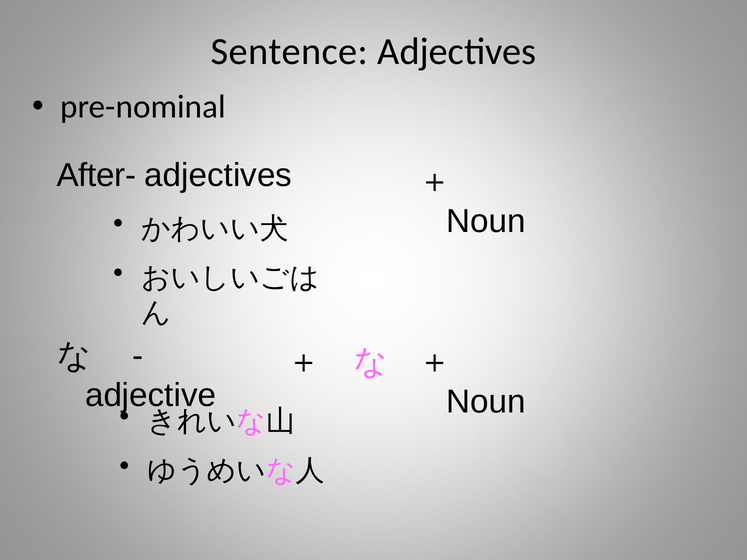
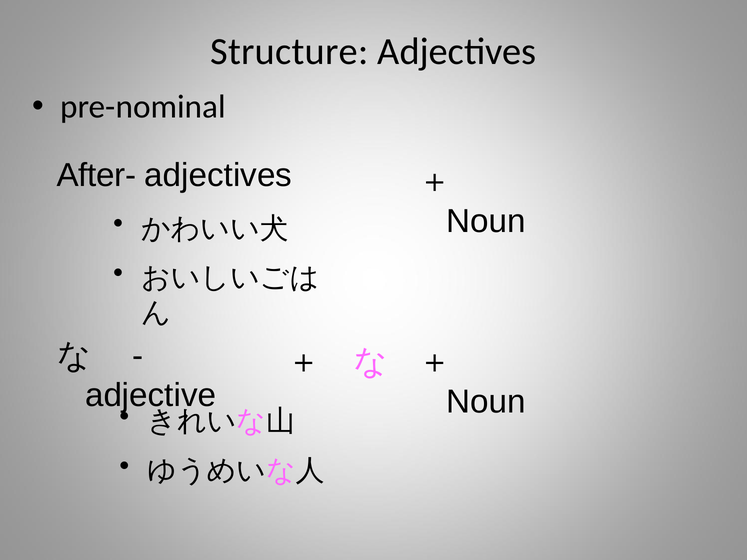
Sentence: Sentence -> Structure
